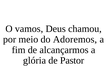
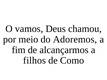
glória: glória -> filhos
Pastor: Pastor -> Como
